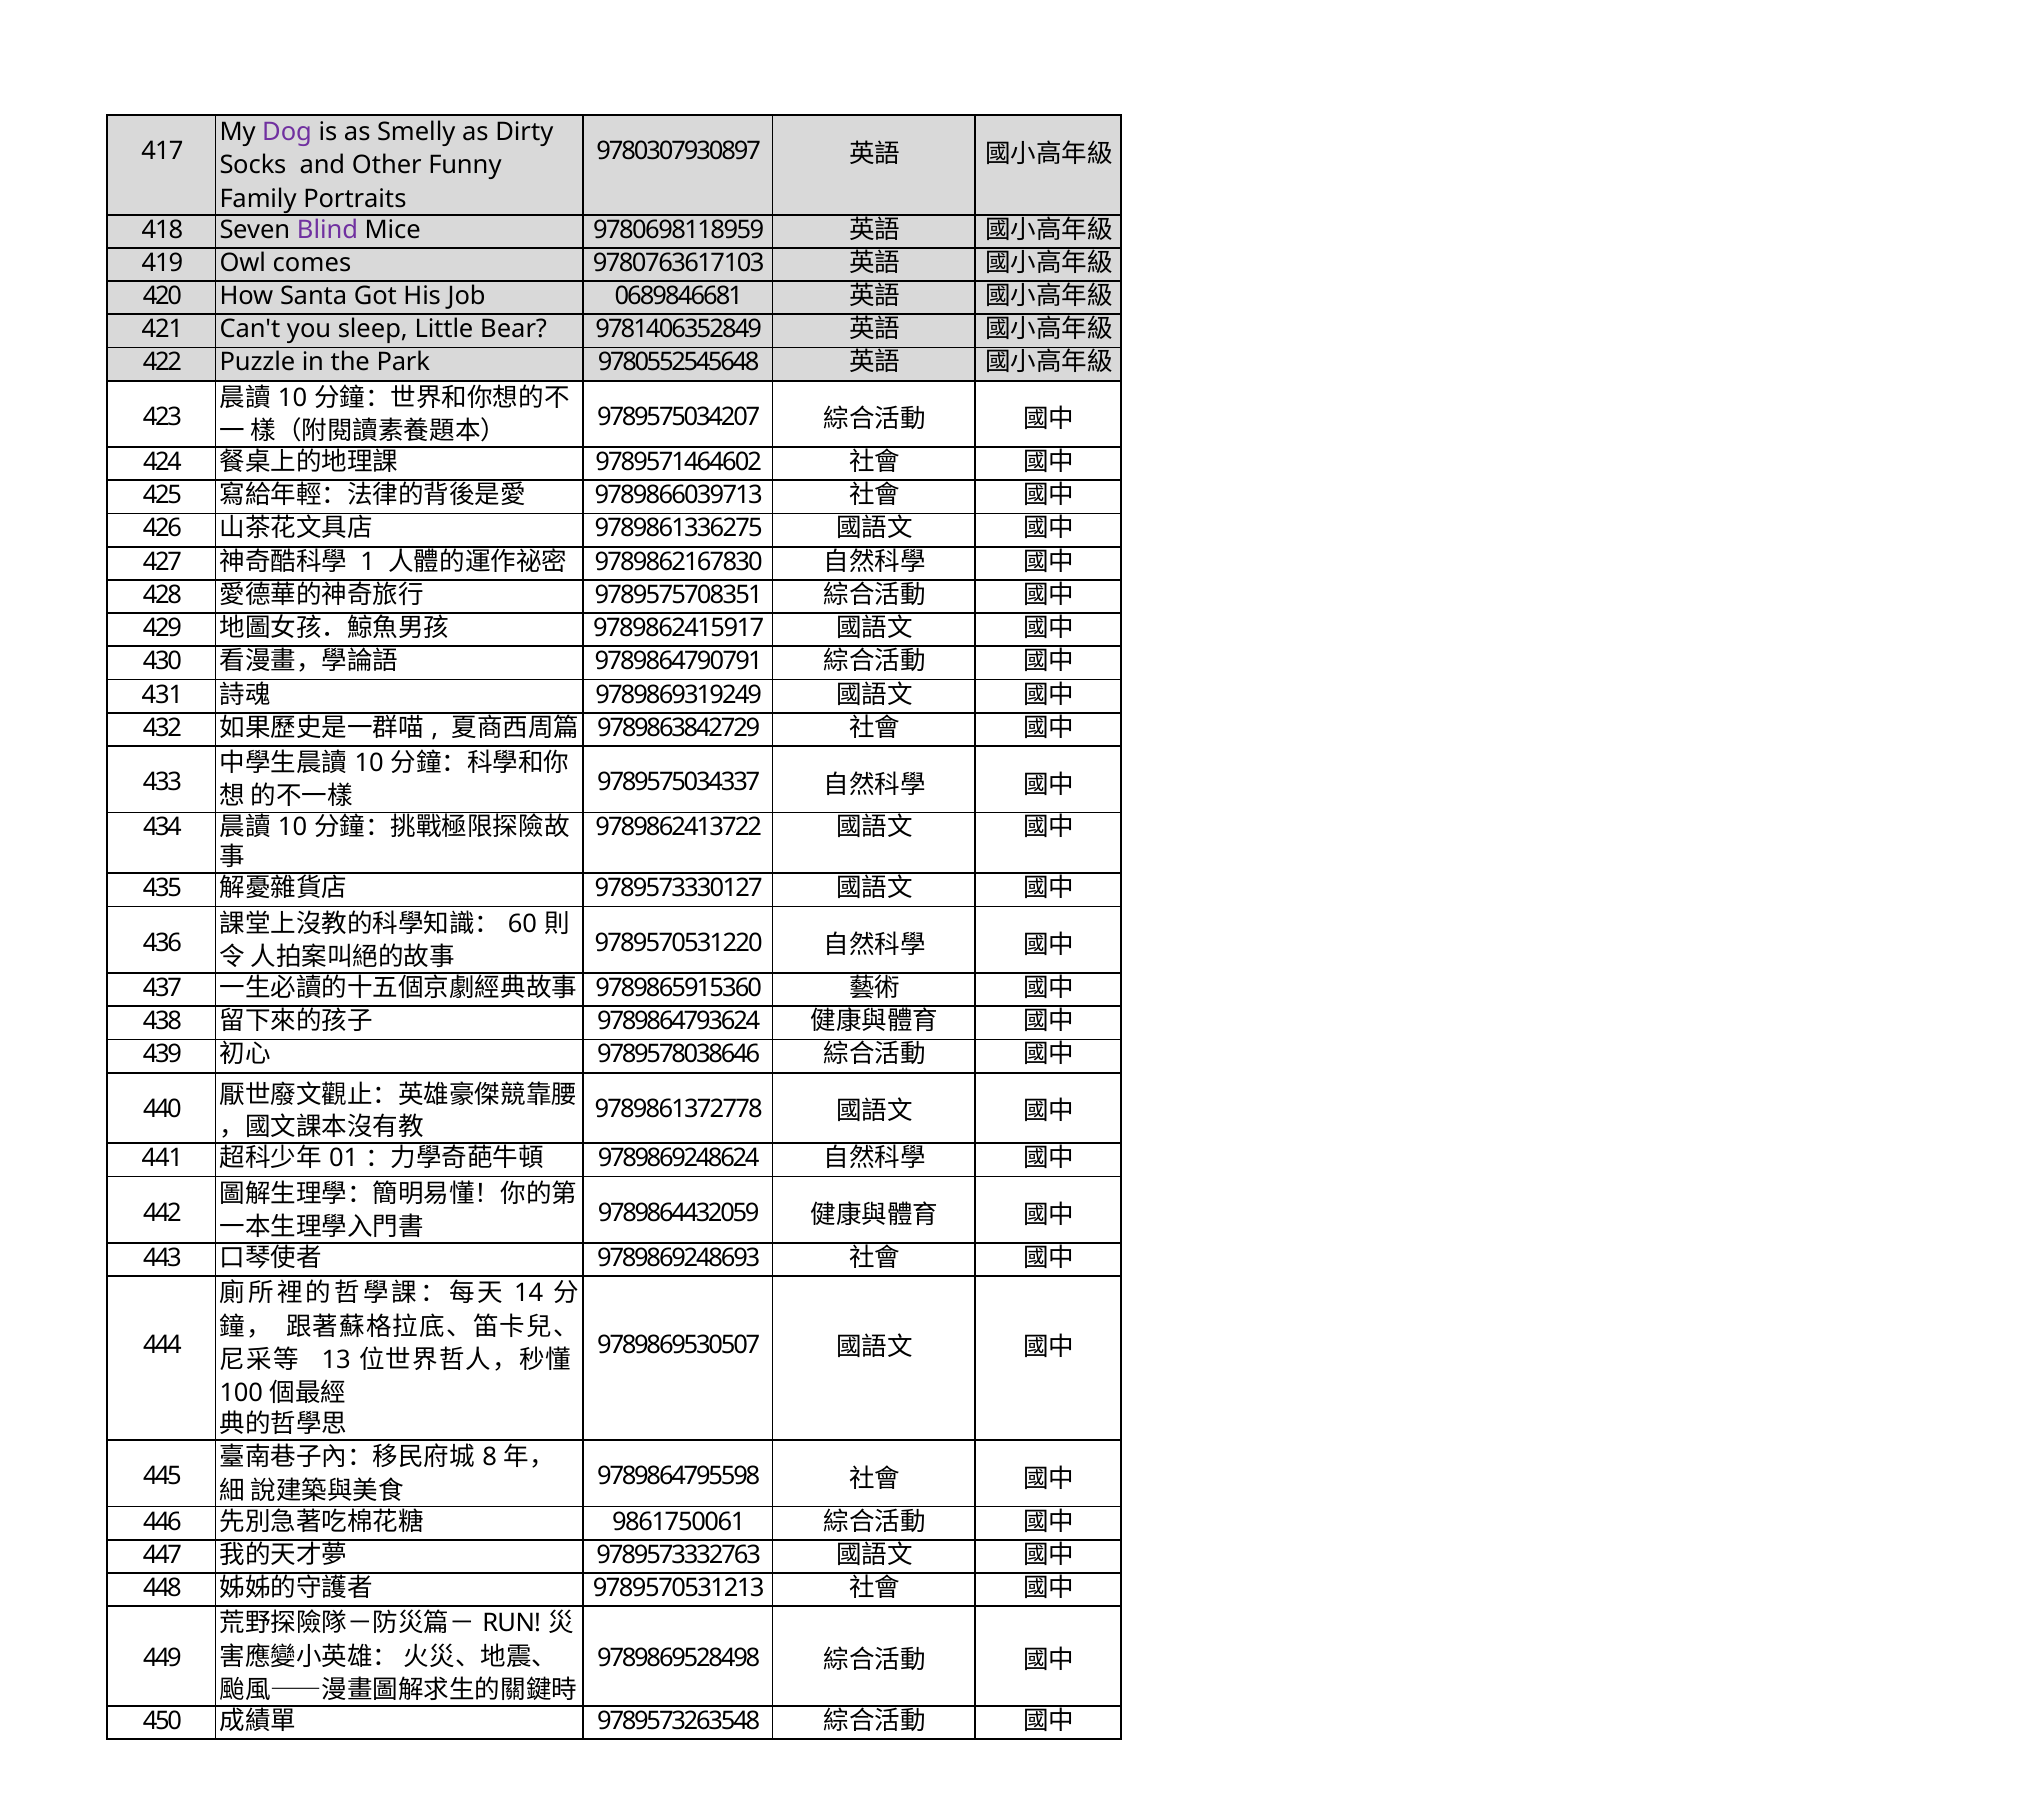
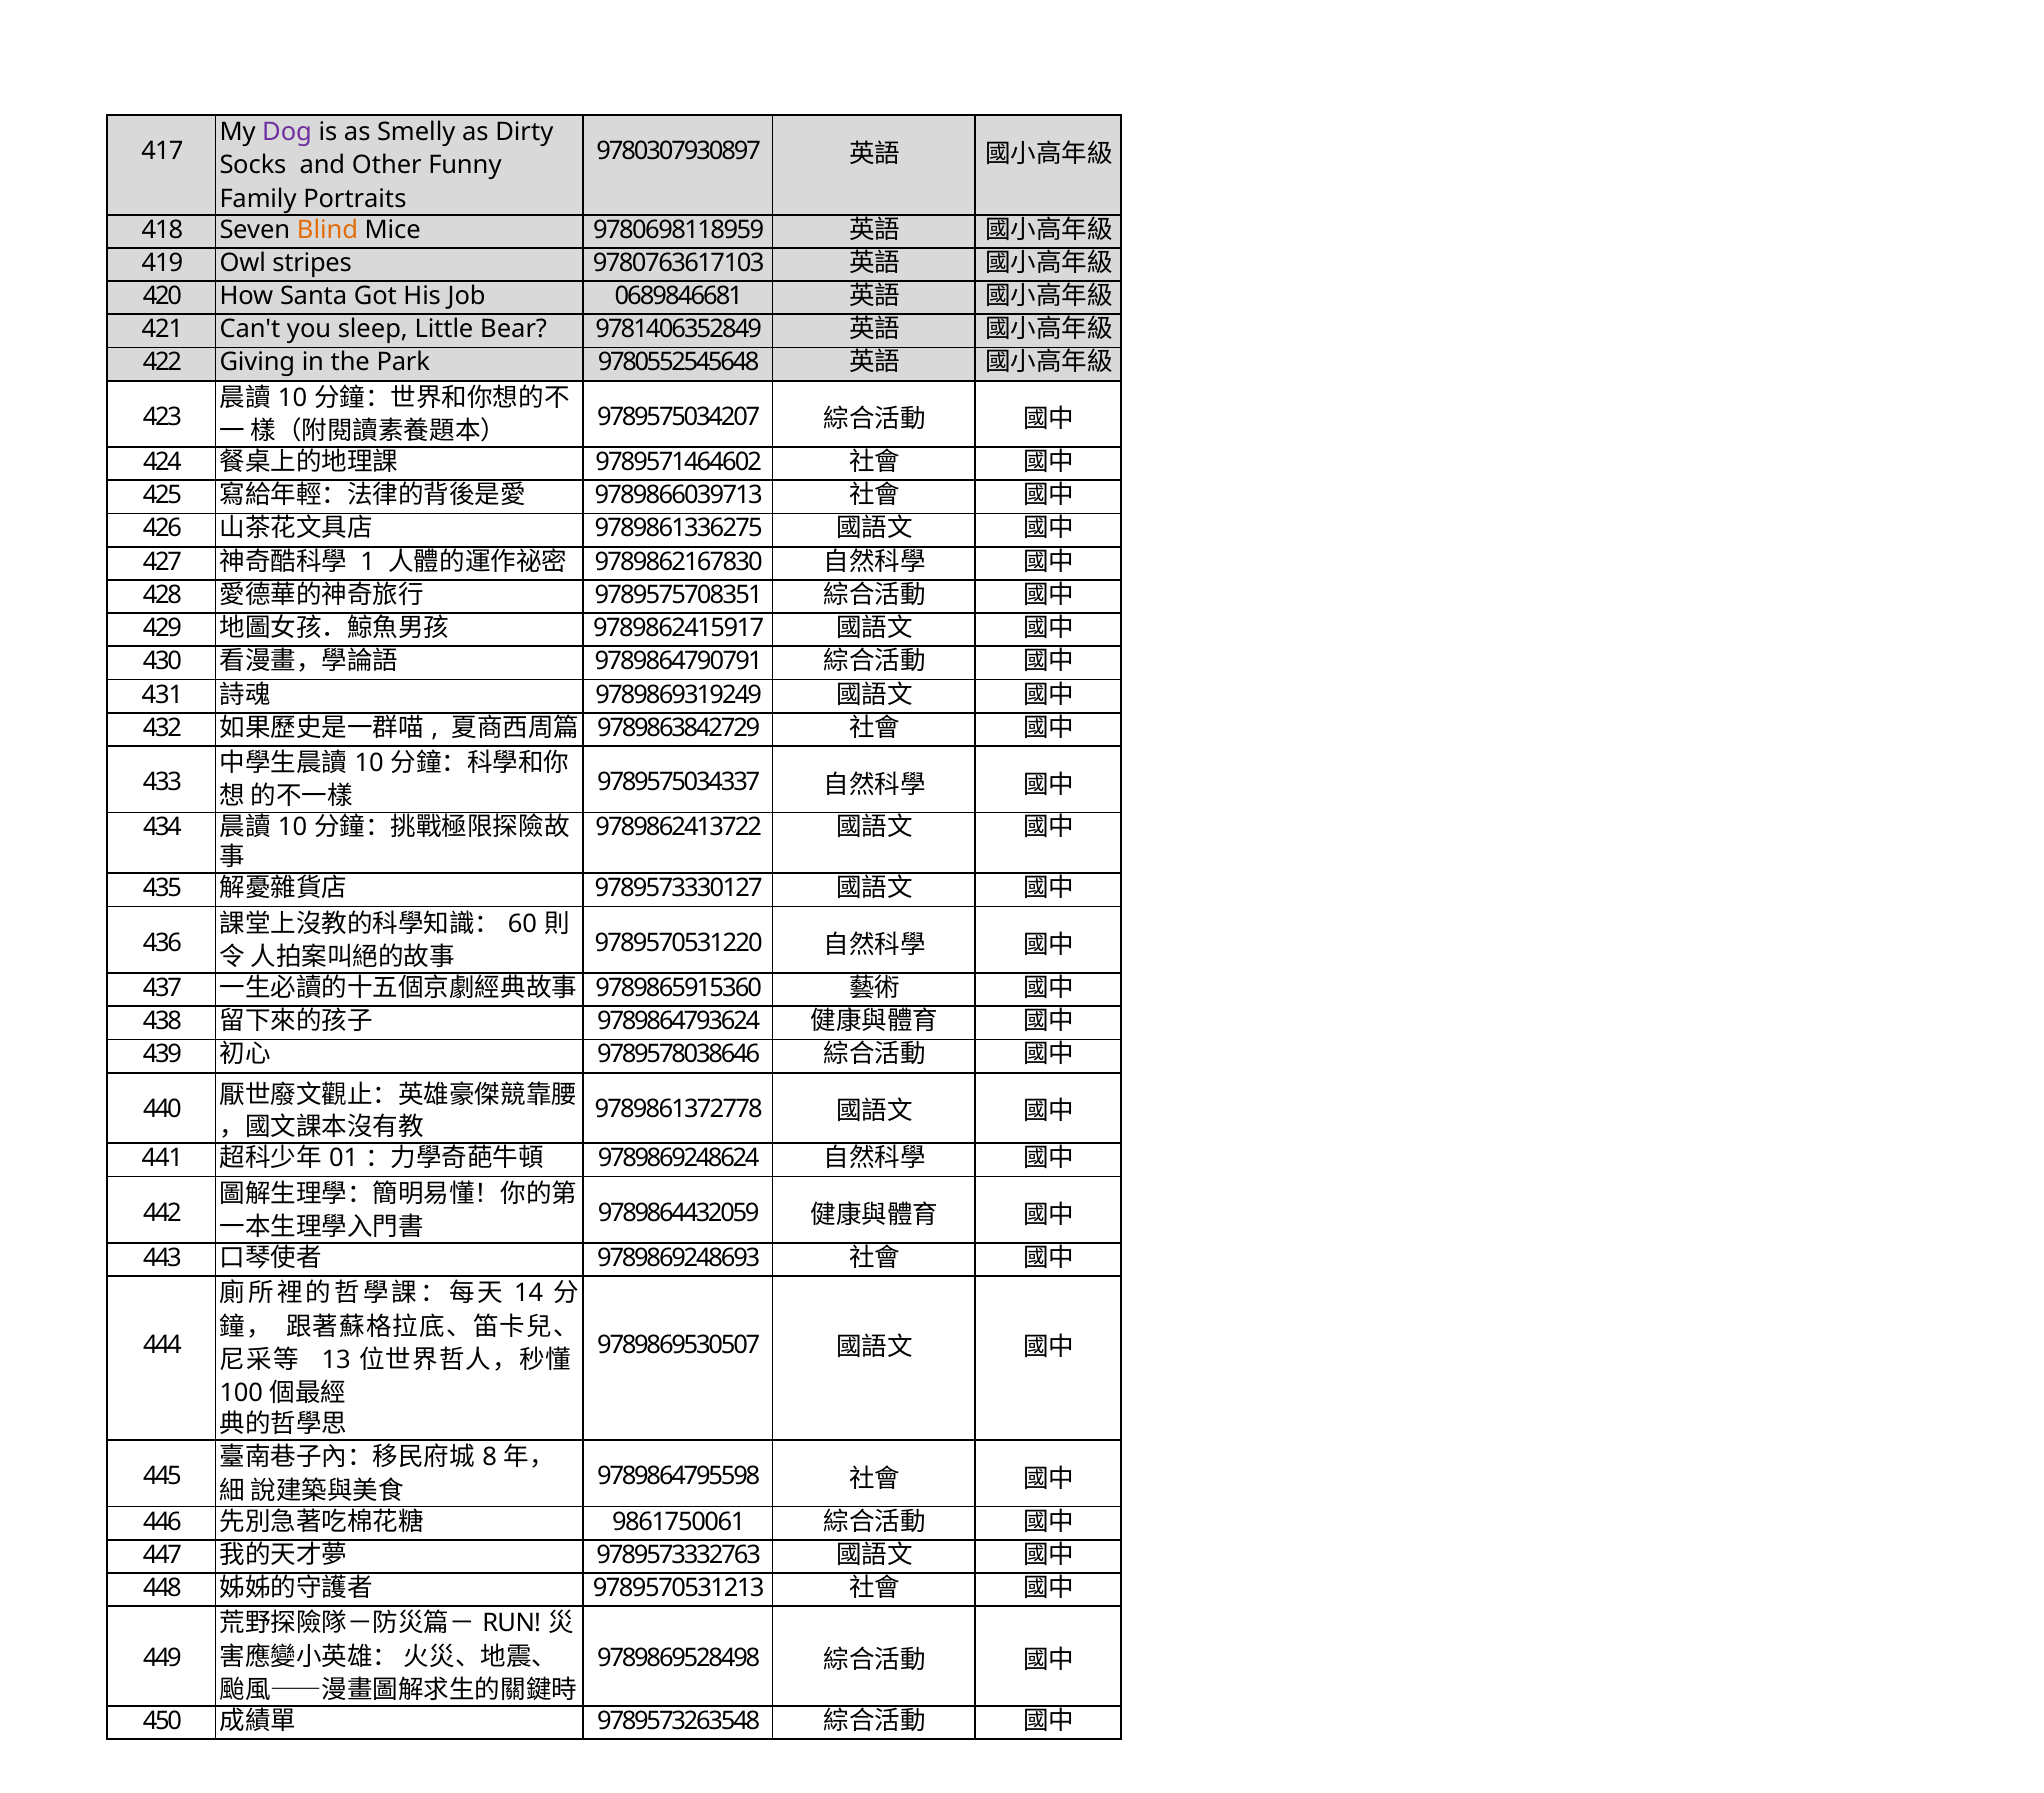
Blind colour: purple -> orange
comes: comes -> stripes
Puzzle: Puzzle -> Giving
